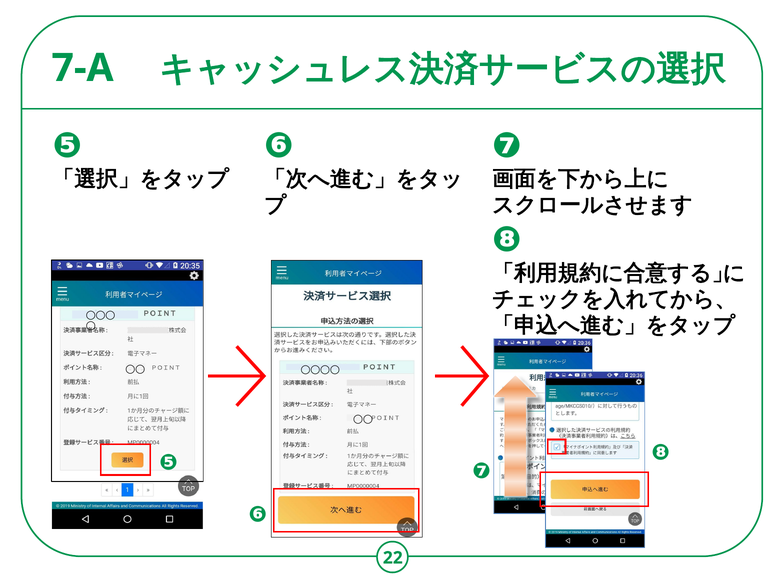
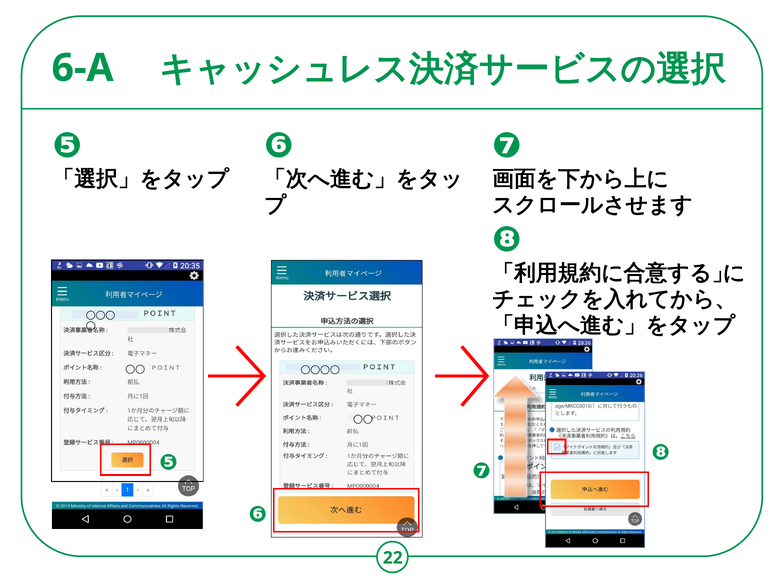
7-A: 7-A -> 6-A
